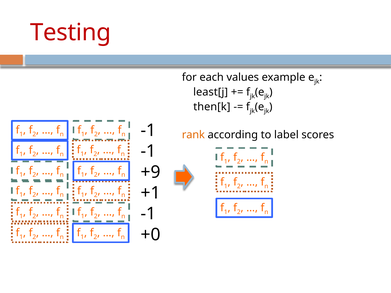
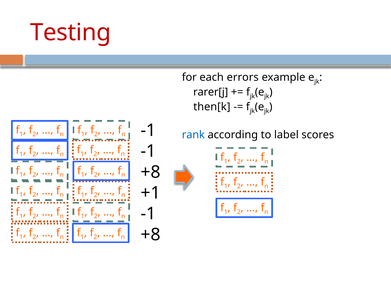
values: values -> errors
least[j: least[j -> rarer[j
rank colour: orange -> blue
+9 at (151, 172): +9 -> +8
+0 at (151, 235): +0 -> +8
